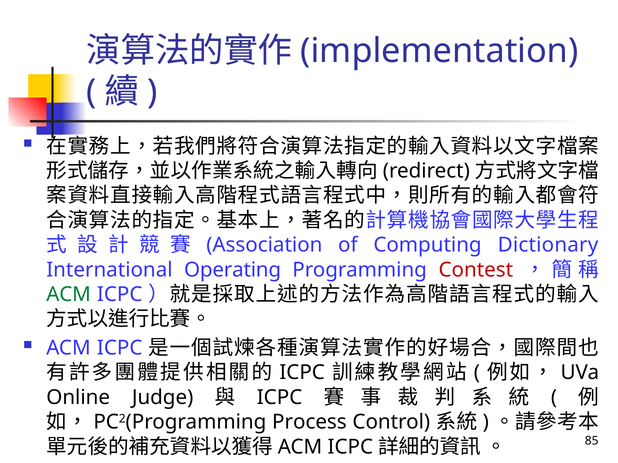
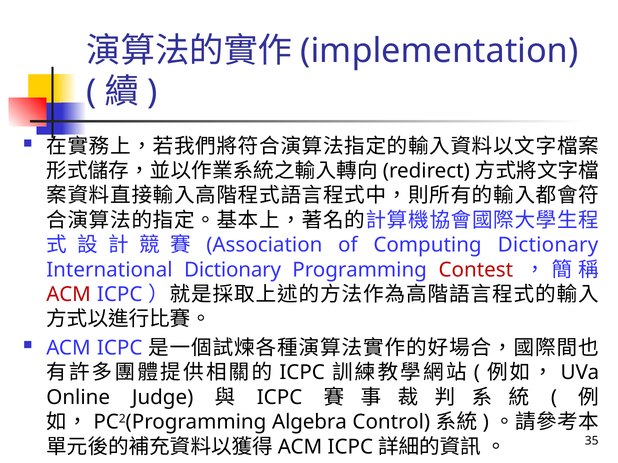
International Operating: Operating -> Dictionary
ACM at (69, 295) colour: green -> red
Process: Process -> Algebra
85: 85 -> 35
